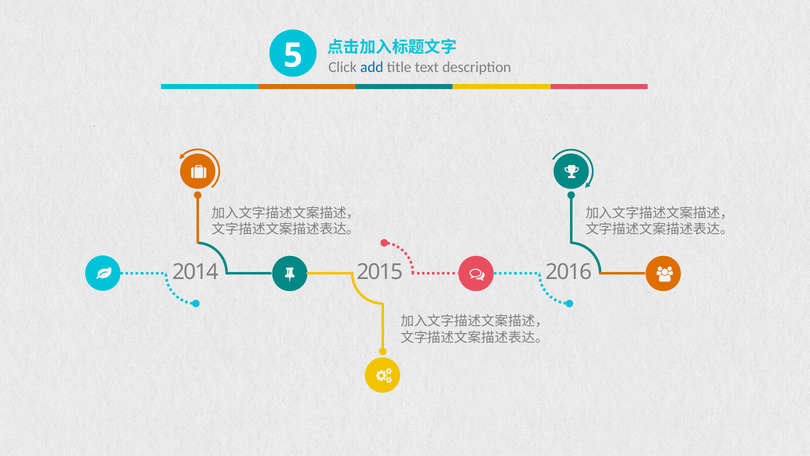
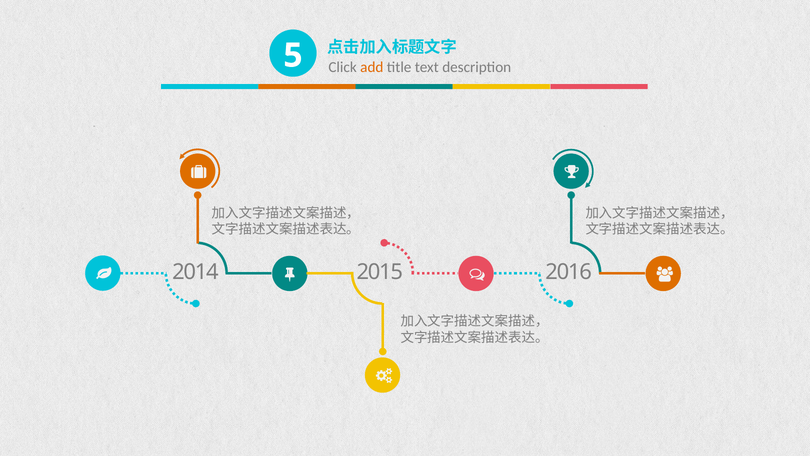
add colour: blue -> orange
